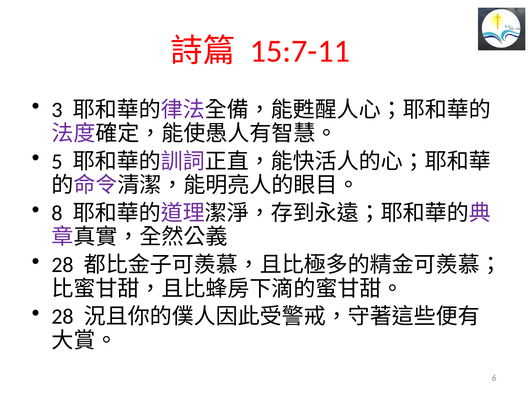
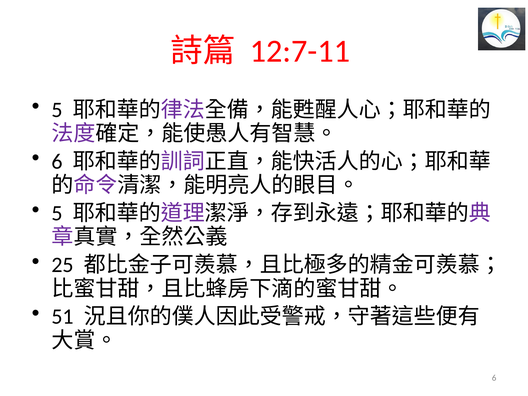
15:7-11: 15:7-11 -> 12:7-11
3 at (57, 110): 3 -> 5
5 at (57, 162): 5 -> 6
8 at (57, 213): 8 -> 5
28 at (63, 265): 28 -> 25
28 at (63, 317): 28 -> 51
